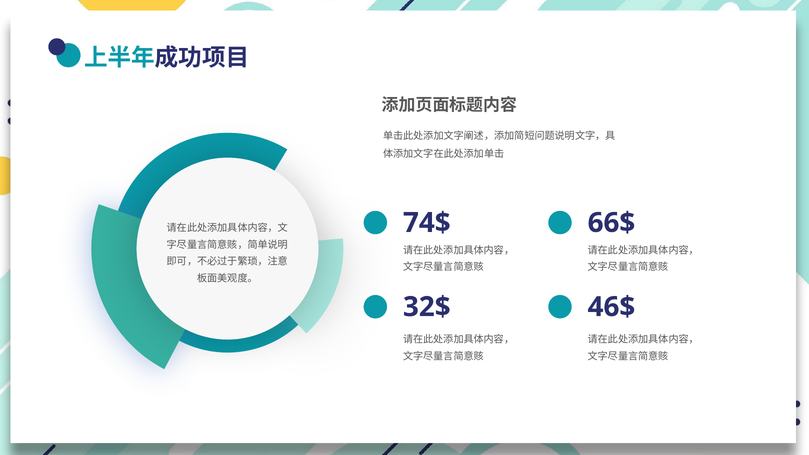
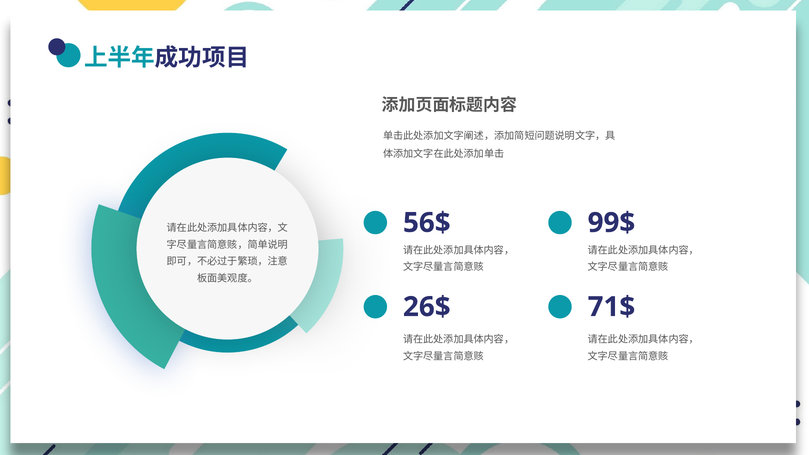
74$: 74$ -> 56$
66$: 66$ -> 99$
32$: 32$ -> 26$
46$: 46$ -> 71$
